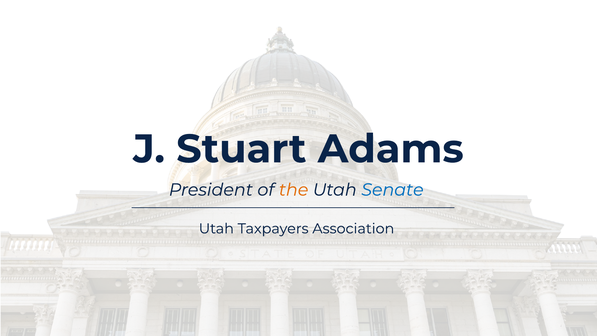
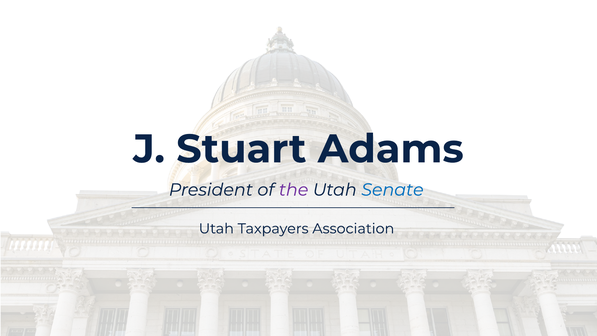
the colour: orange -> purple
